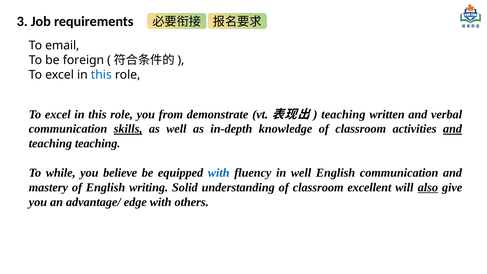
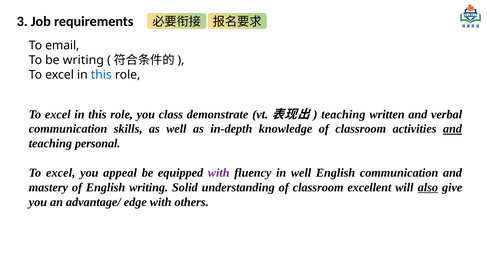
be foreign: foreign -> writing
from: from -> class
skills underline: present -> none
teaching teaching: teaching -> personal
while at (61, 173): while -> excel
believe: believe -> appeal
with at (219, 173) colour: blue -> purple
